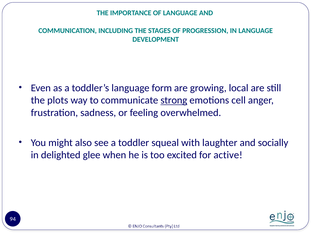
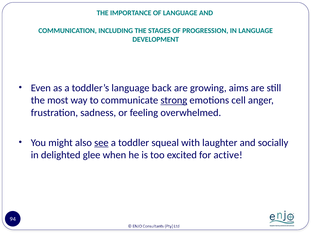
form: form -> back
local: local -> aims
plots: plots -> most
see underline: none -> present
